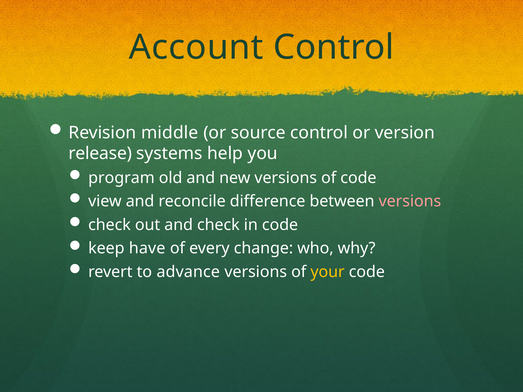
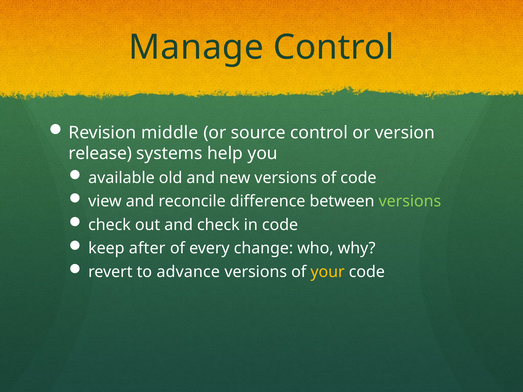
Account: Account -> Manage
program: program -> available
versions at (410, 201) colour: pink -> light green
have: have -> after
